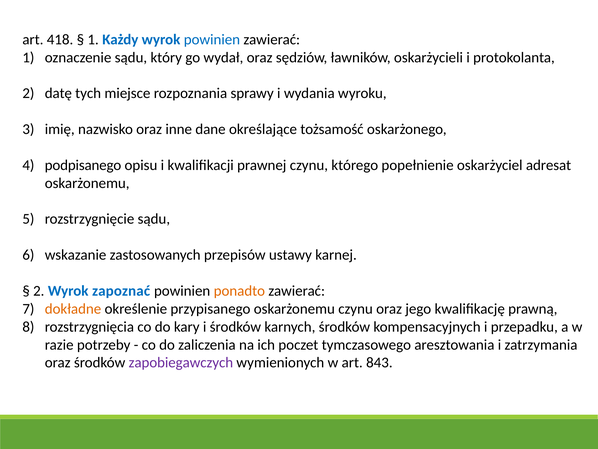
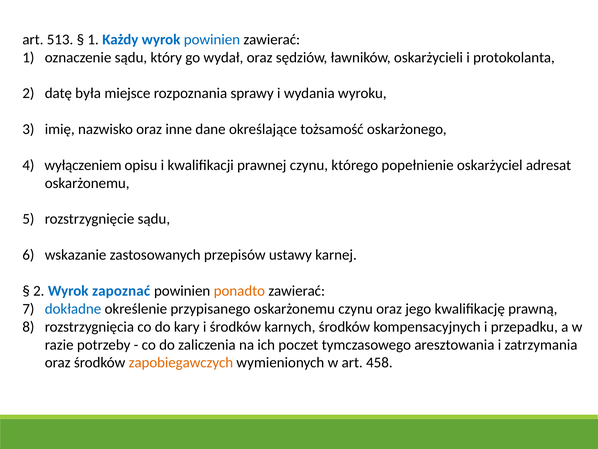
418: 418 -> 513
tych: tych -> była
podpisanego: podpisanego -> wyłączeniem
dokładne colour: orange -> blue
zapobiegawczych colour: purple -> orange
843: 843 -> 458
